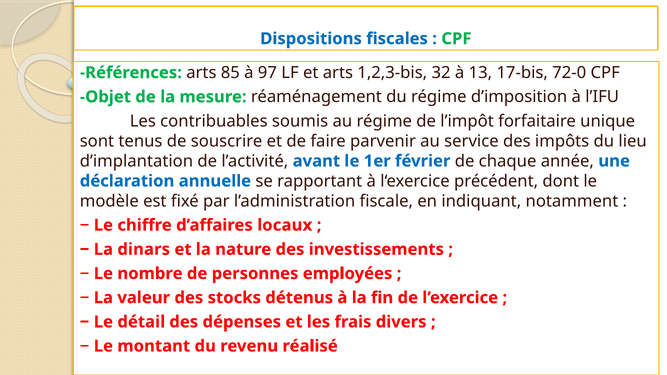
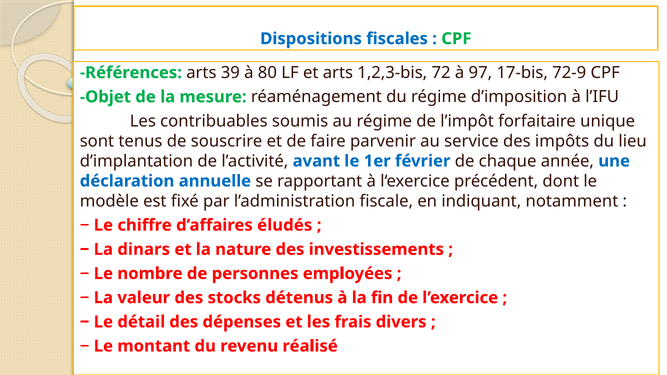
85: 85 -> 39
97: 97 -> 80
32: 32 -> 72
13: 13 -> 97
72-0: 72-0 -> 72-9
locaux: locaux -> éludés
